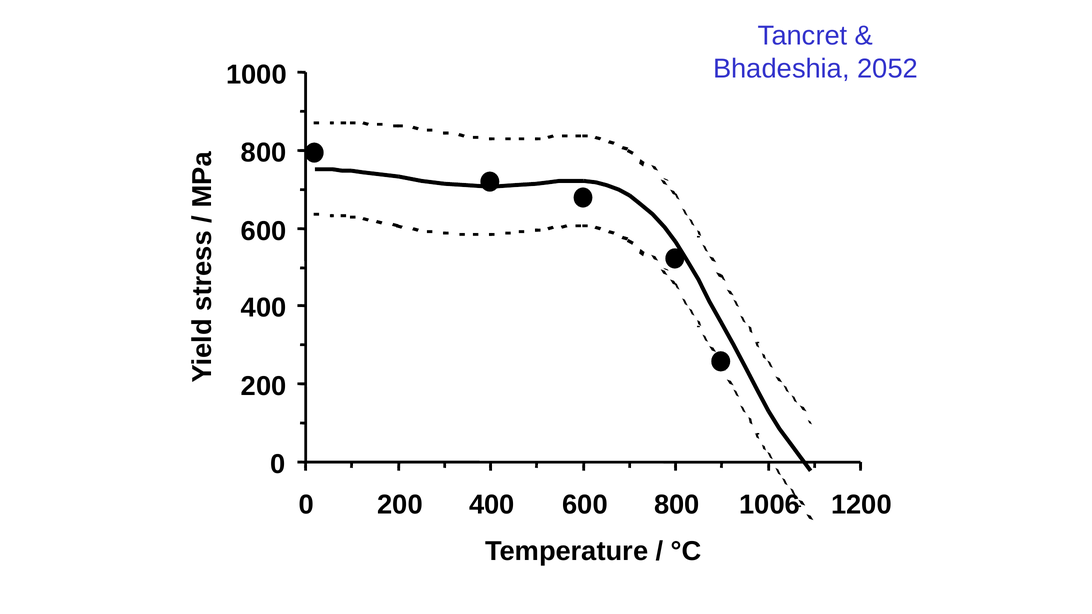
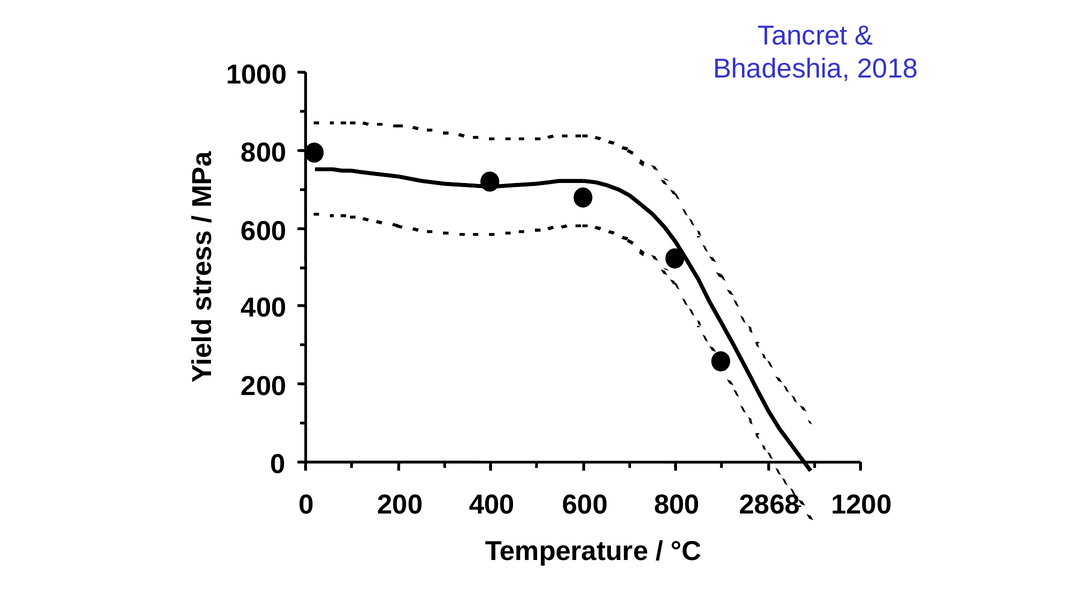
2052: 2052 -> 2018
1006: 1006 -> 2868
